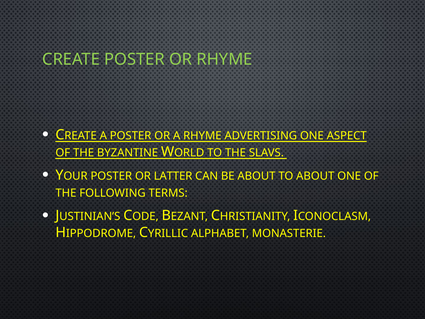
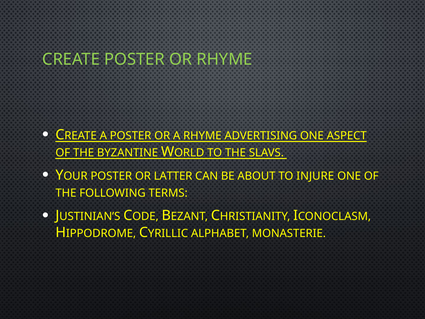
TO ABOUT: ABOUT -> INJURE
